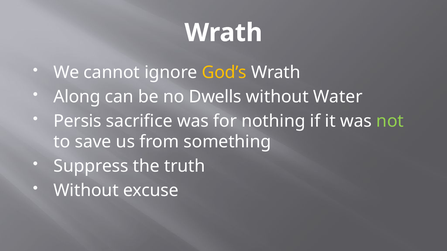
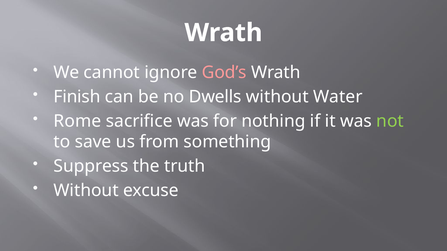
God’s colour: yellow -> pink
Along: Along -> Finish
Persis: Persis -> Rome
